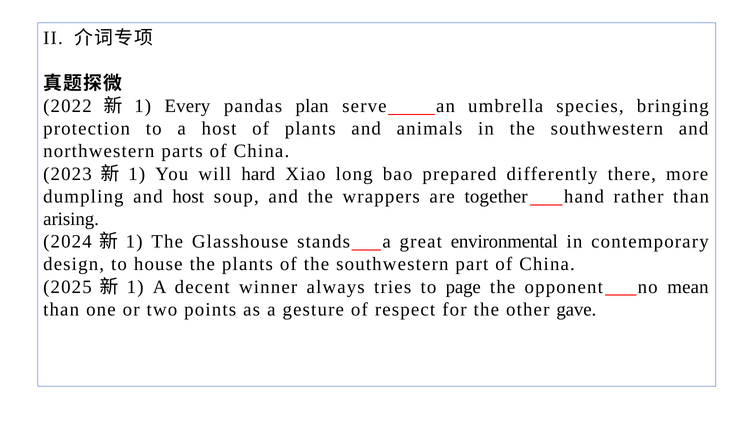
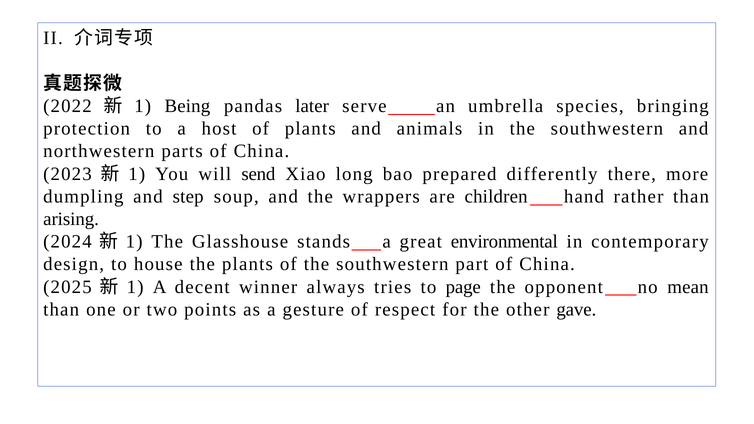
Every: Every -> Being
plan: plan -> later
hard: hard -> send
and host: host -> step
together: together -> children
